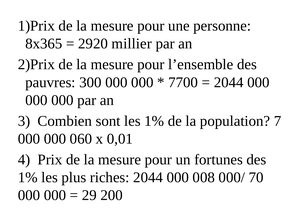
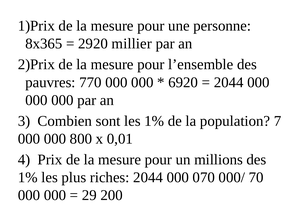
300: 300 -> 770
7700: 7700 -> 6920
060: 060 -> 800
fortunes: fortunes -> millions
008: 008 -> 070
